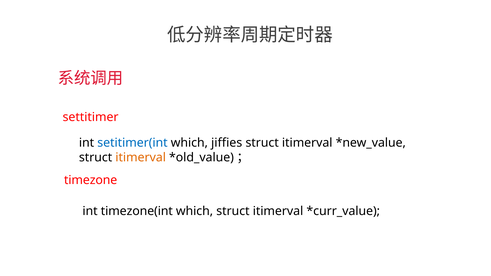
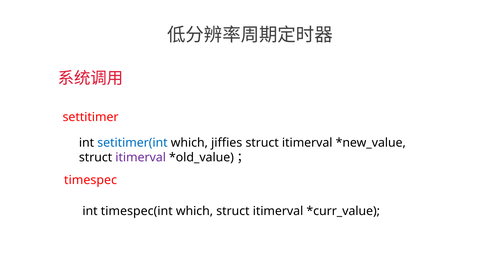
itimerval at (141, 158) colour: orange -> purple
timezone: timezone -> timespec
timezone(int: timezone(int -> timespec(int
